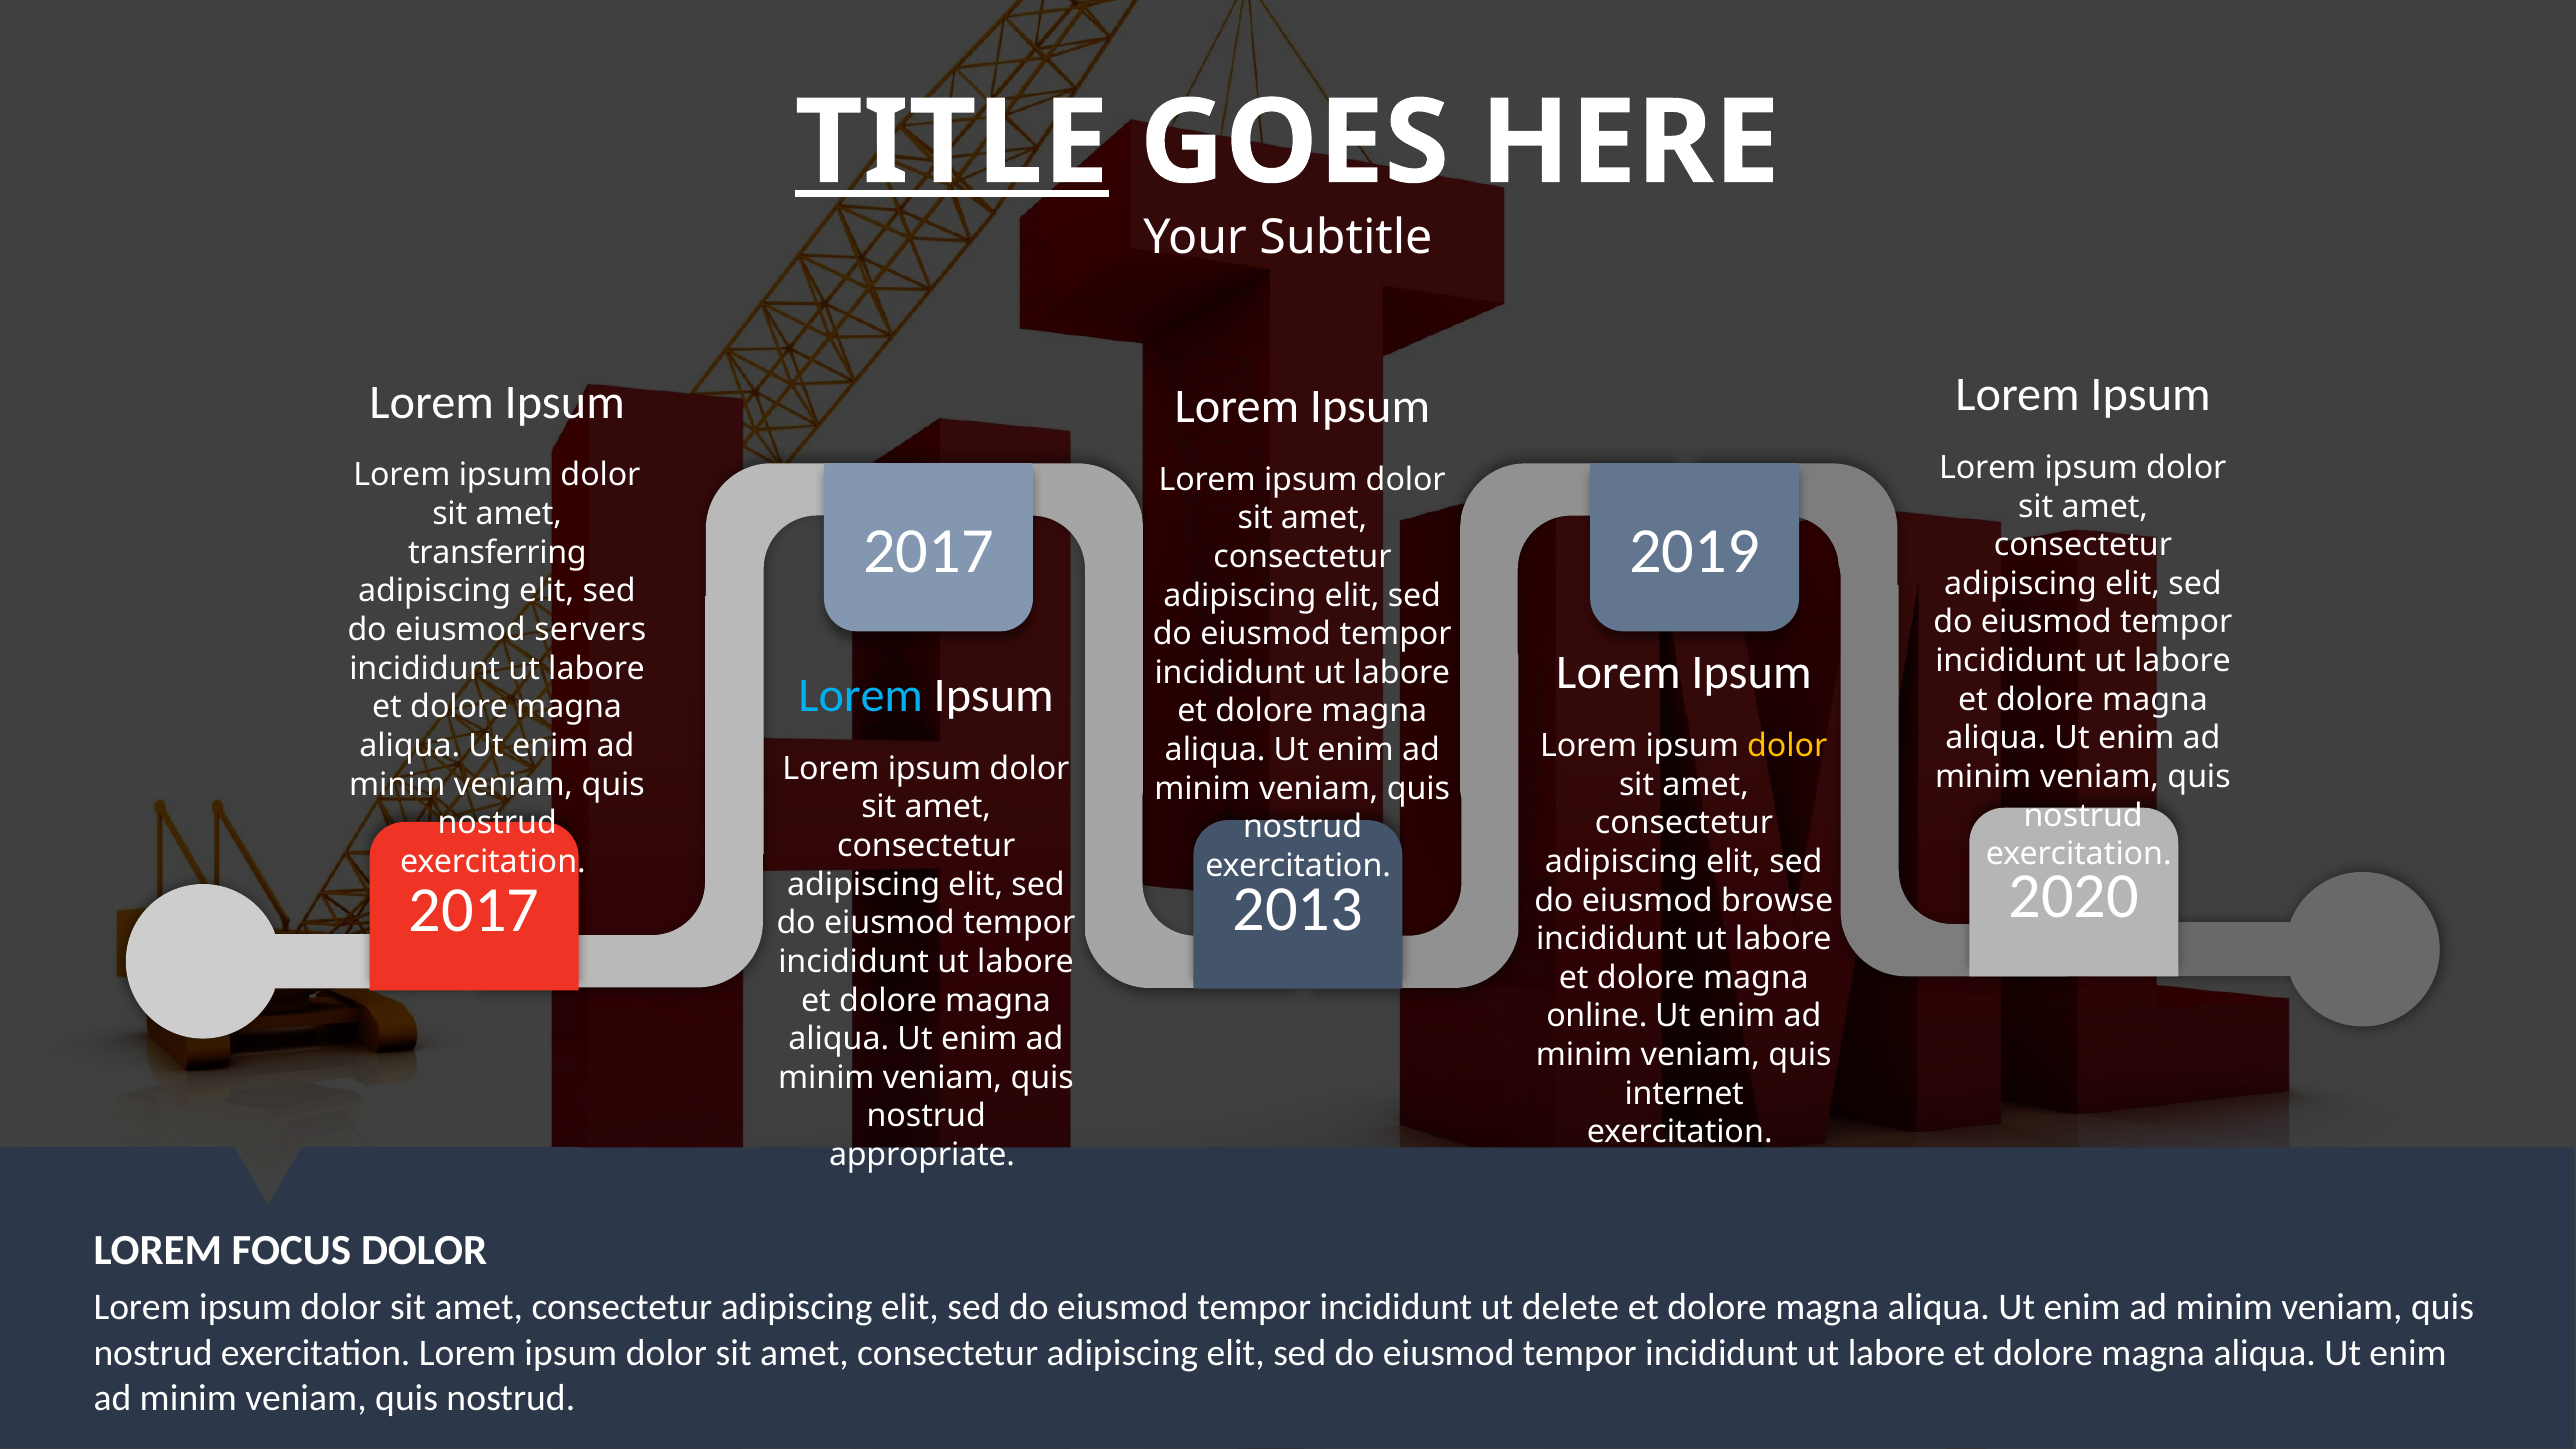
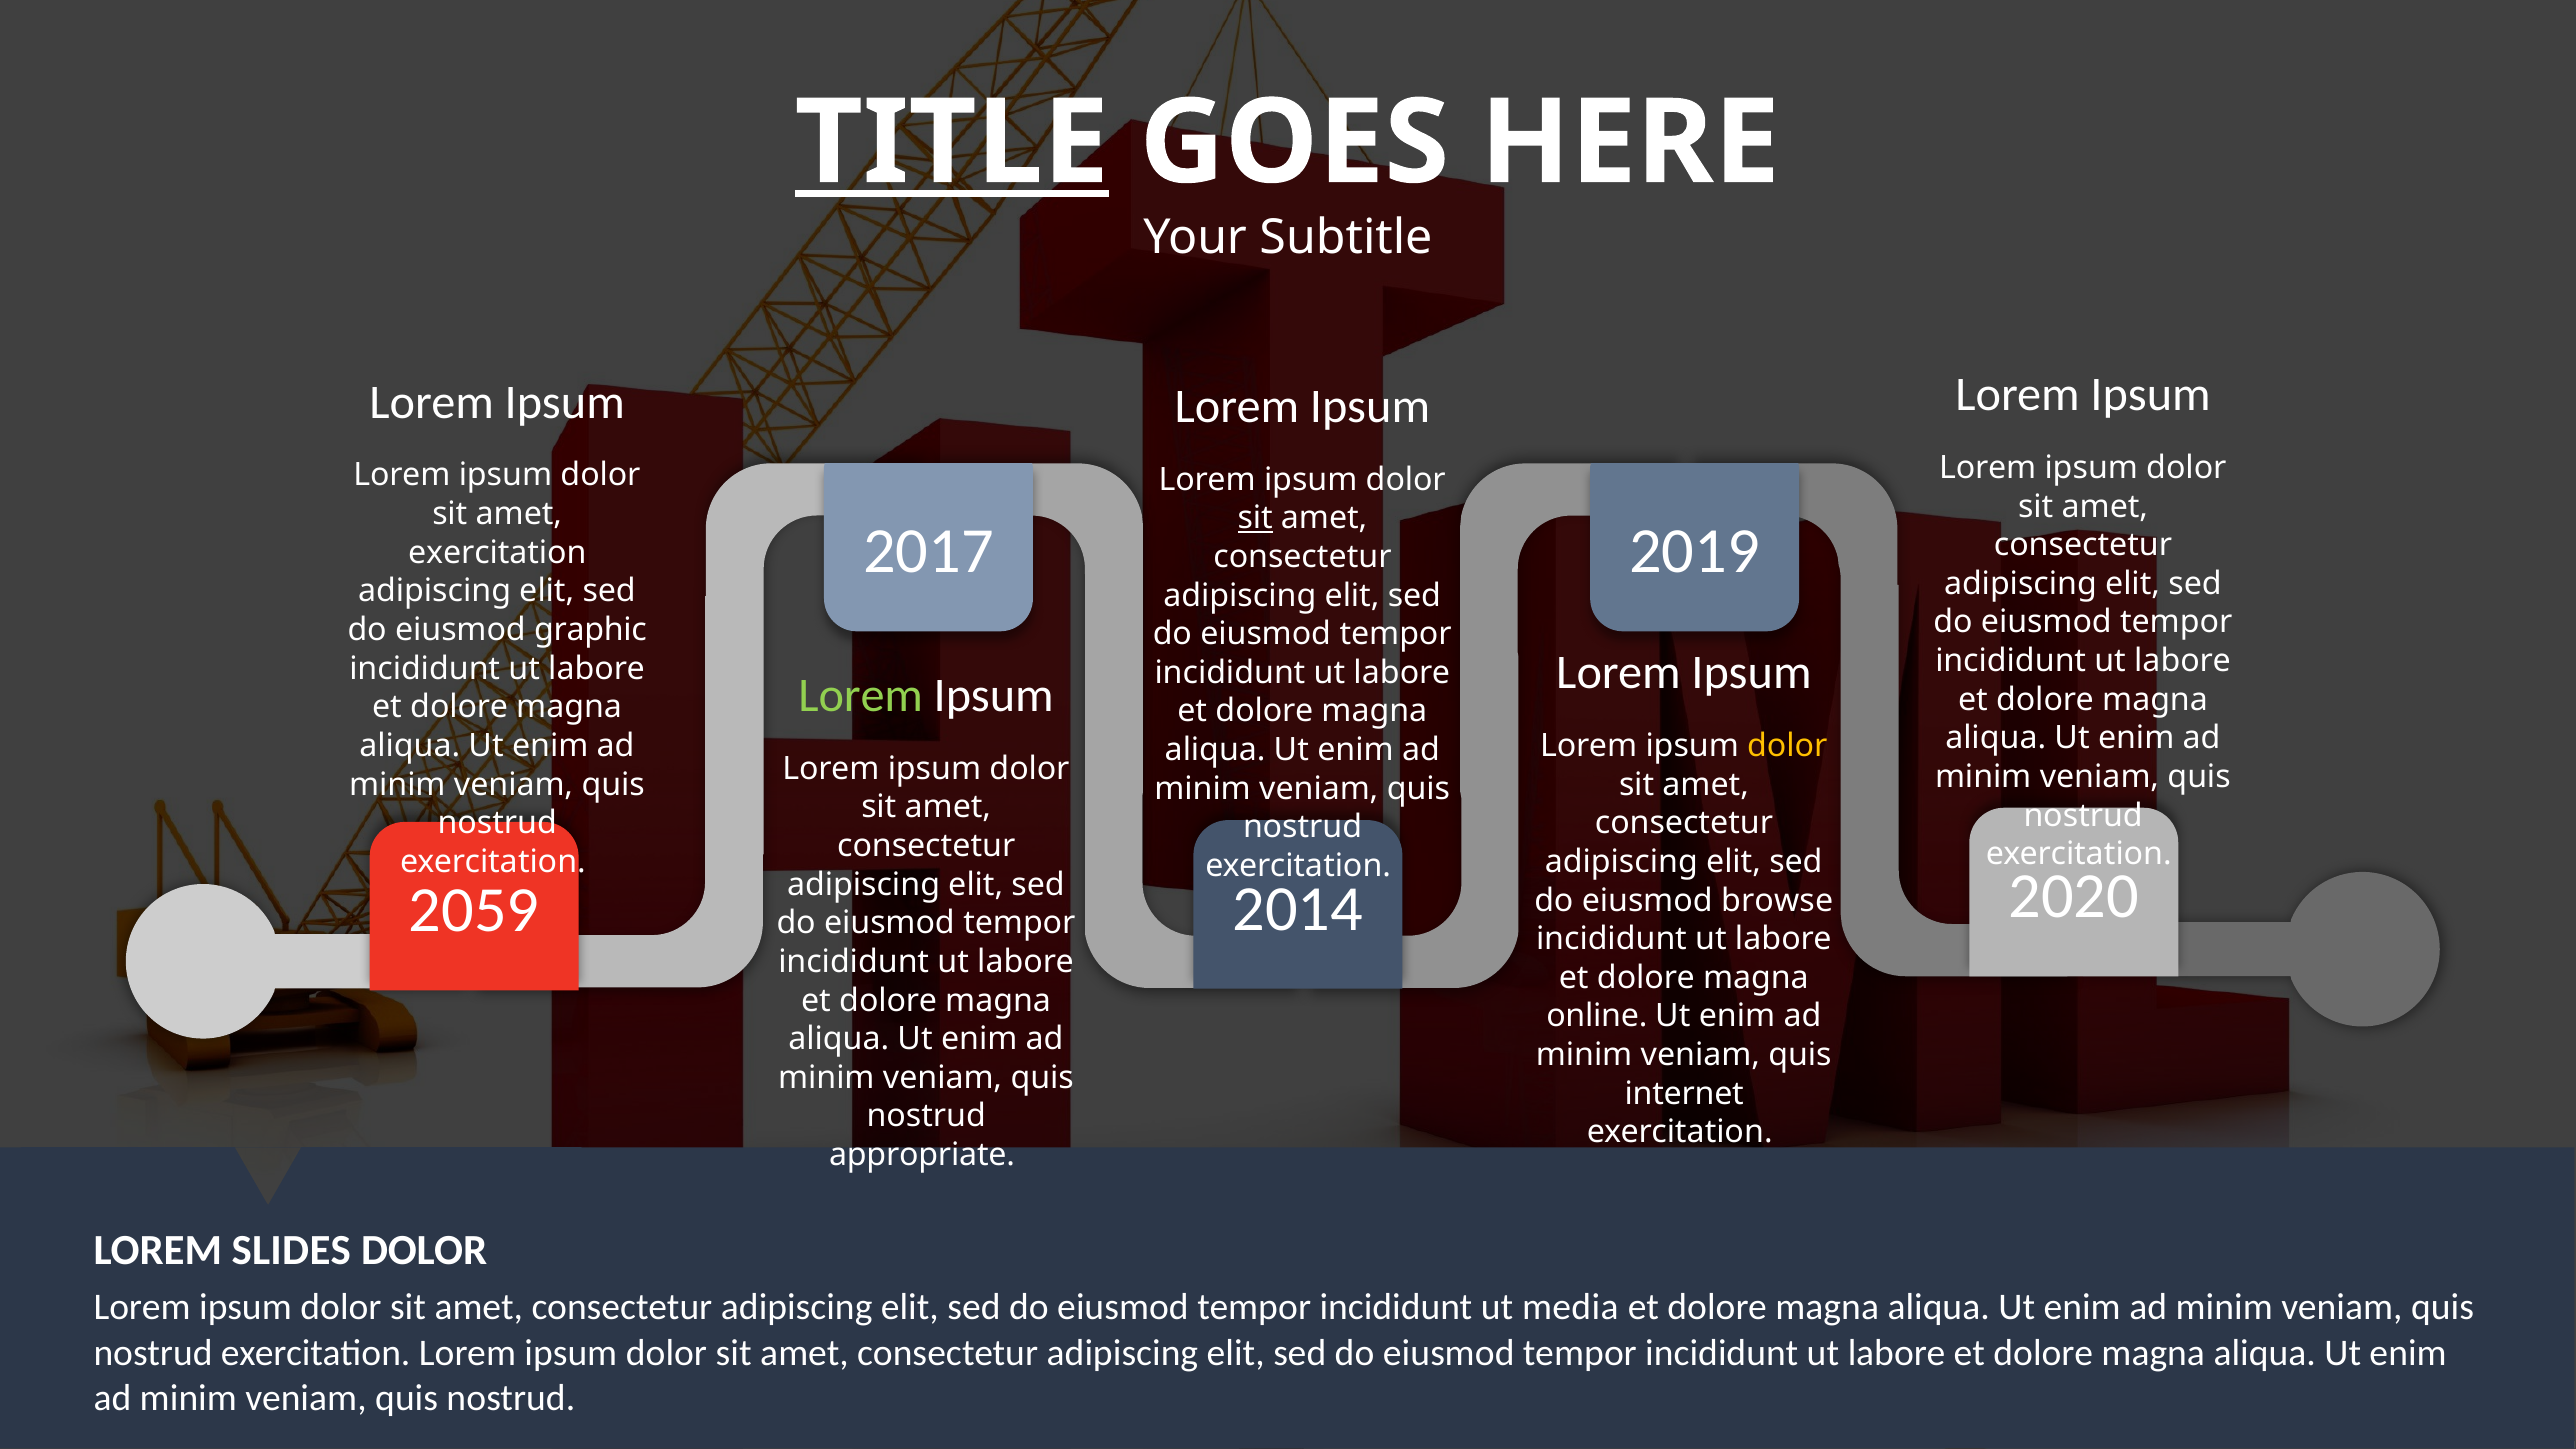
sit at (1255, 518) underline: none -> present
transferring at (497, 553): transferring -> exercitation
servers: servers -> graphic
Lorem at (861, 696) colour: light blue -> light green
2013: 2013 -> 2014
2017 at (474, 911): 2017 -> 2059
FOCUS: FOCUS -> SLIDES
delete: delete -> media
